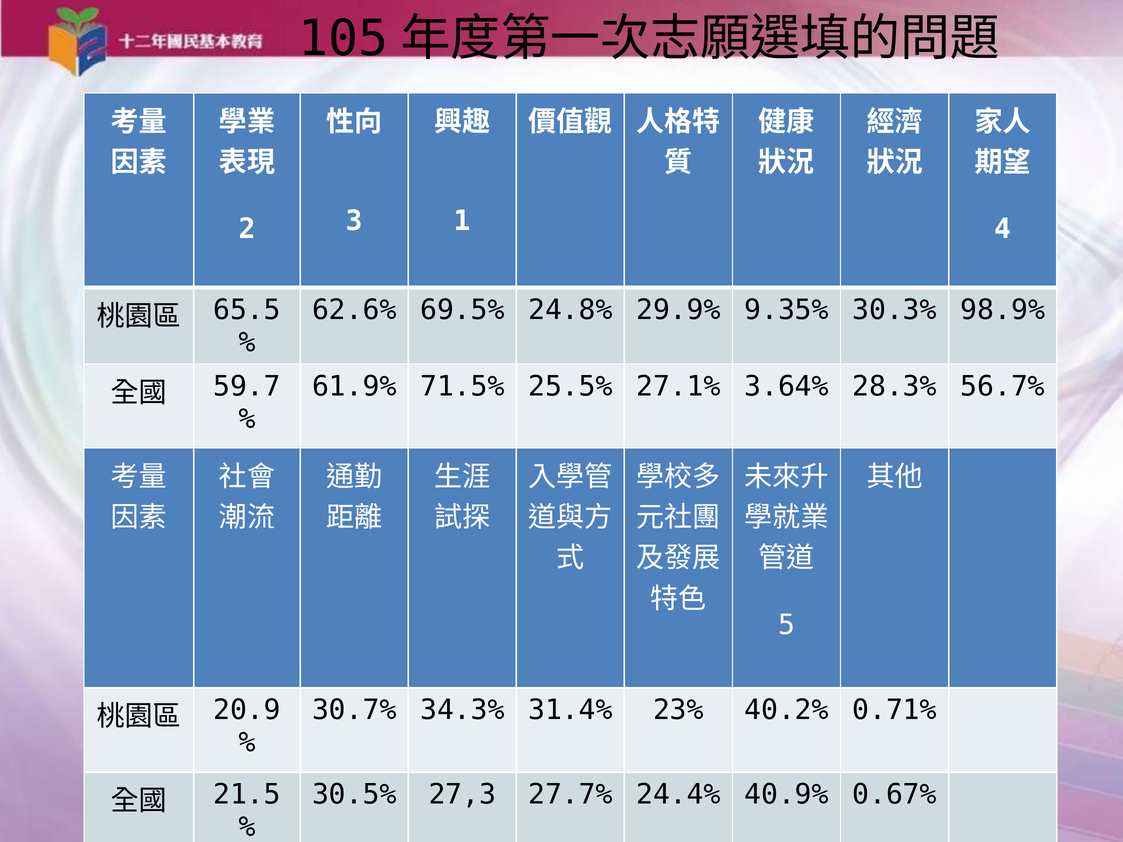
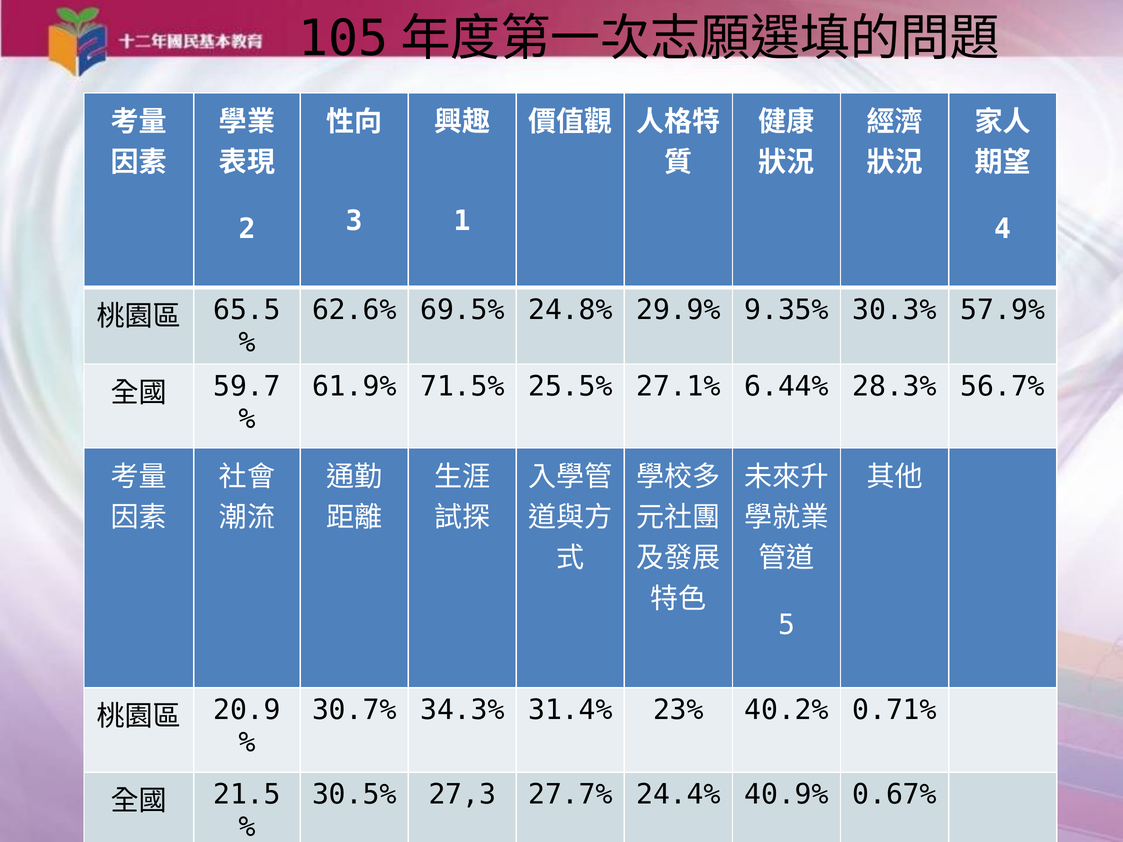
98.9%: 98.9% -> 57.9%
3.64%: 3.64% -> 6.44%
